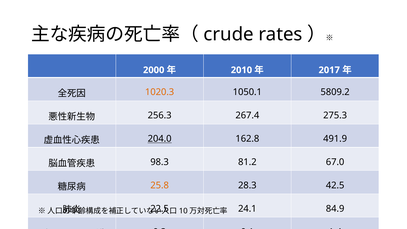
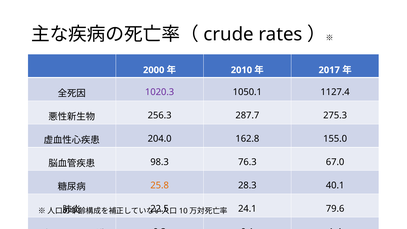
1020.3 colour: orange -> purple
5809.2: 5809.2 -> 1127.4
267.4: 267.4 -> 287.7
204.0 underline: present -> none
491.9: 491.9 -> 155.0
81.2: 81.2 -> 76.3
42.5: 42.5 -> 40.1
84.9: 84.9 -> 79.6
